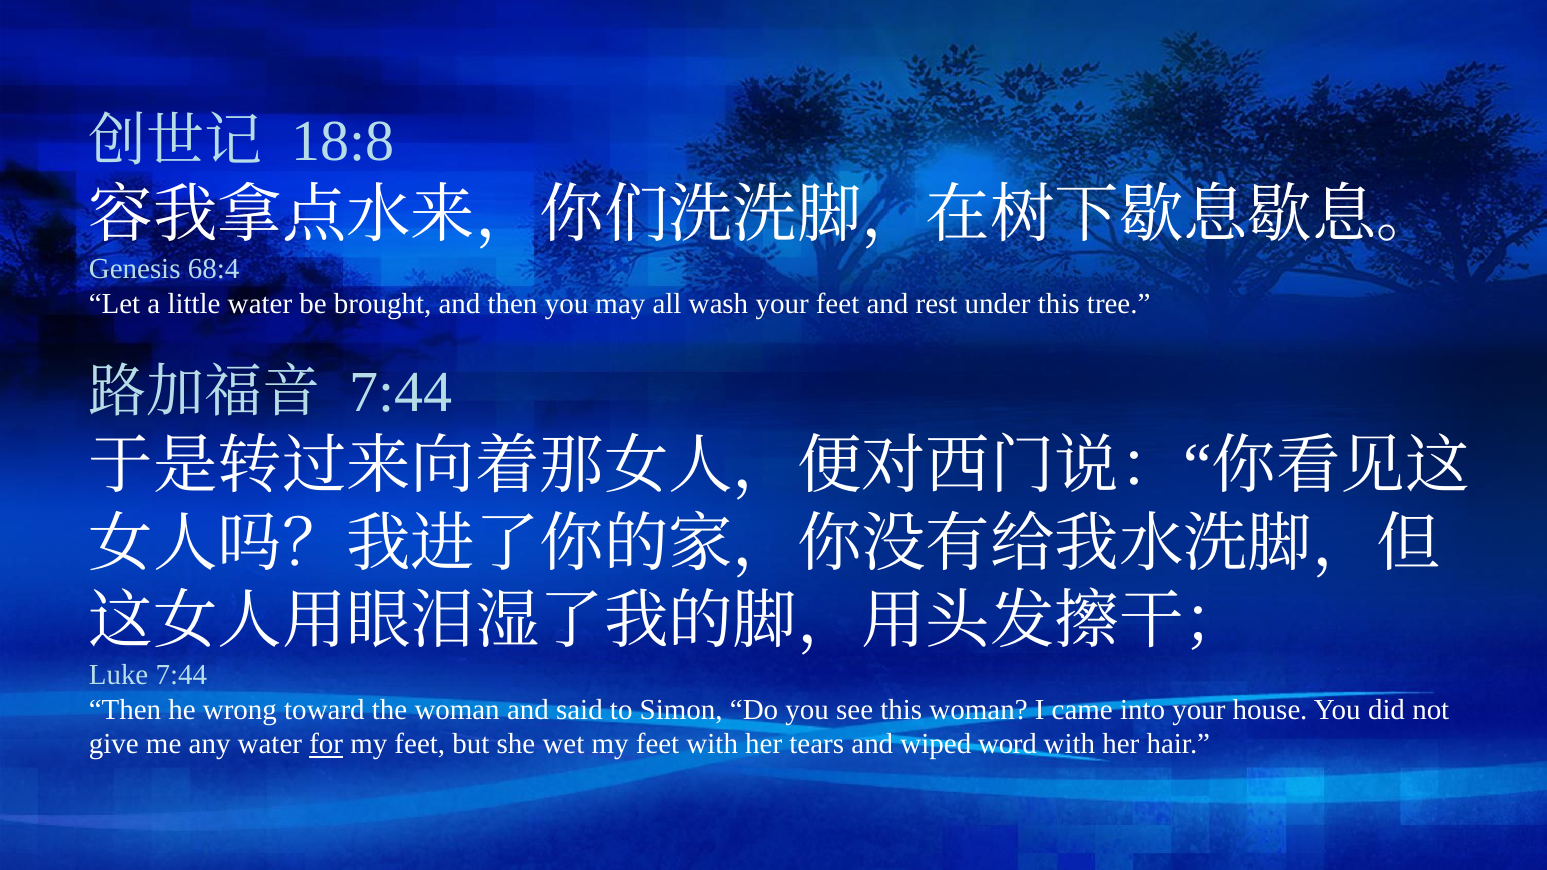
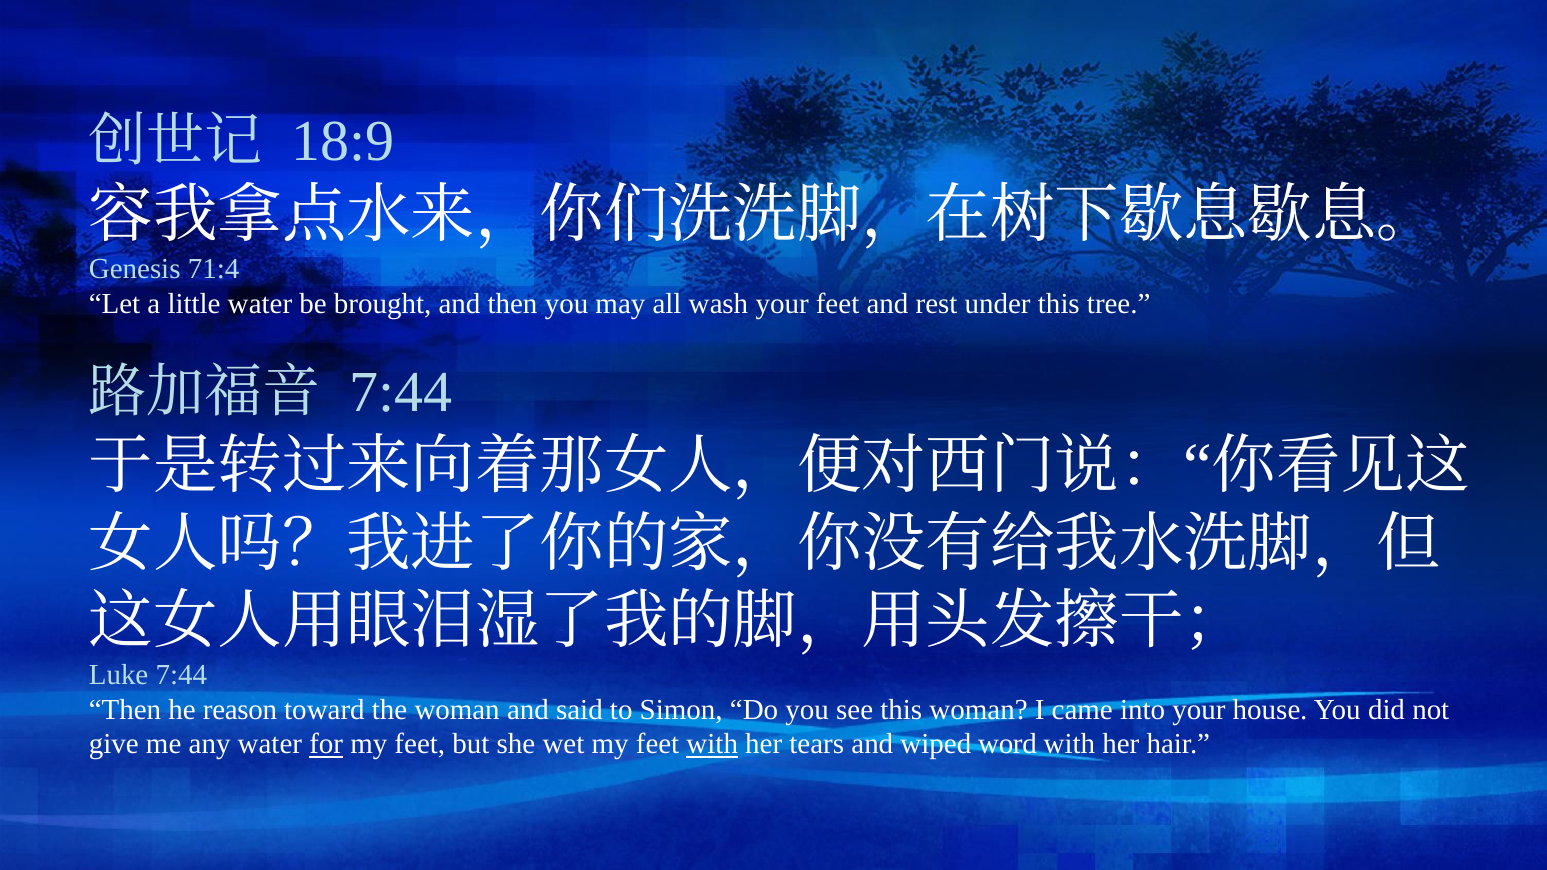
18:8: 18:8 -> 18:9
68:4: 68:4 -> 71:4
wrong: wrong -> reason
with at (712, 744) underline: none -> present
